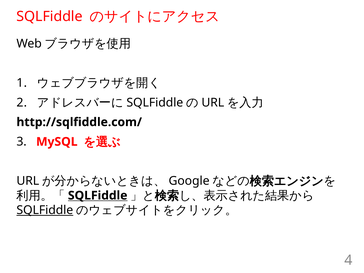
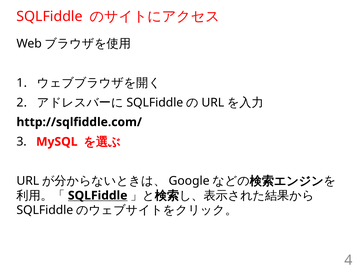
SQLFiddle at (45, 210) underline: present -> none
